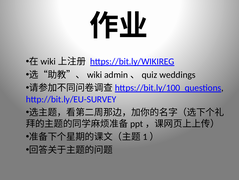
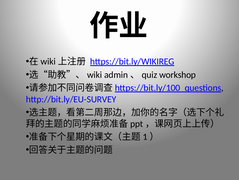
weddings: weddings -> workshop
